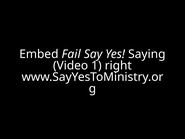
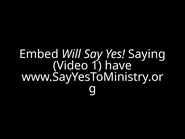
Fail: Fail -> Will
right: right -> have
